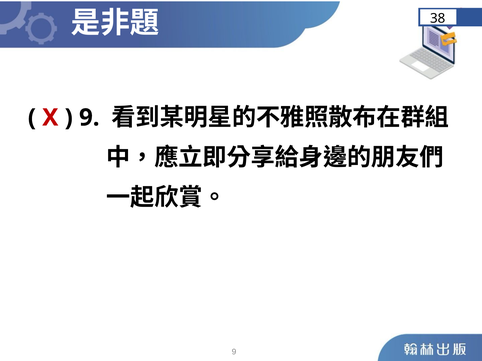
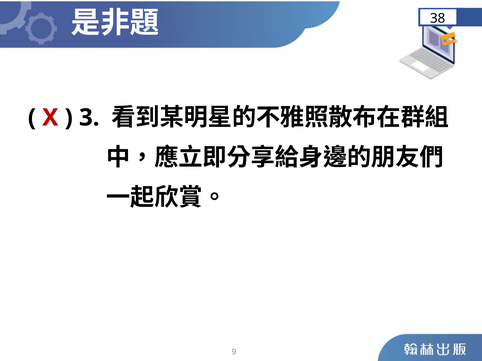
9 at (89, 118): 9 -> 3
